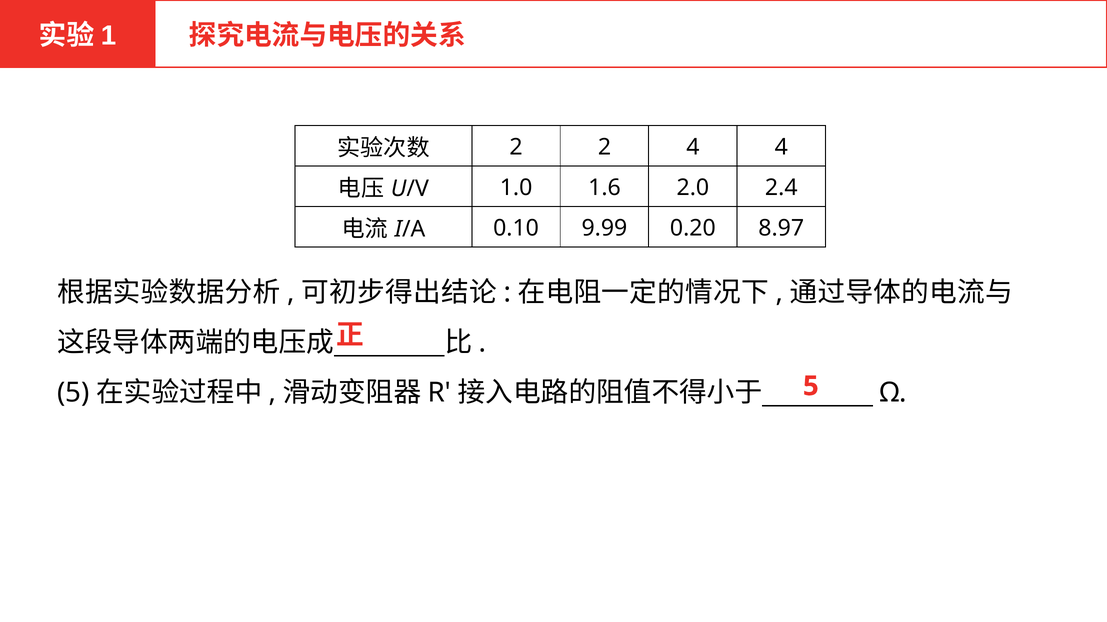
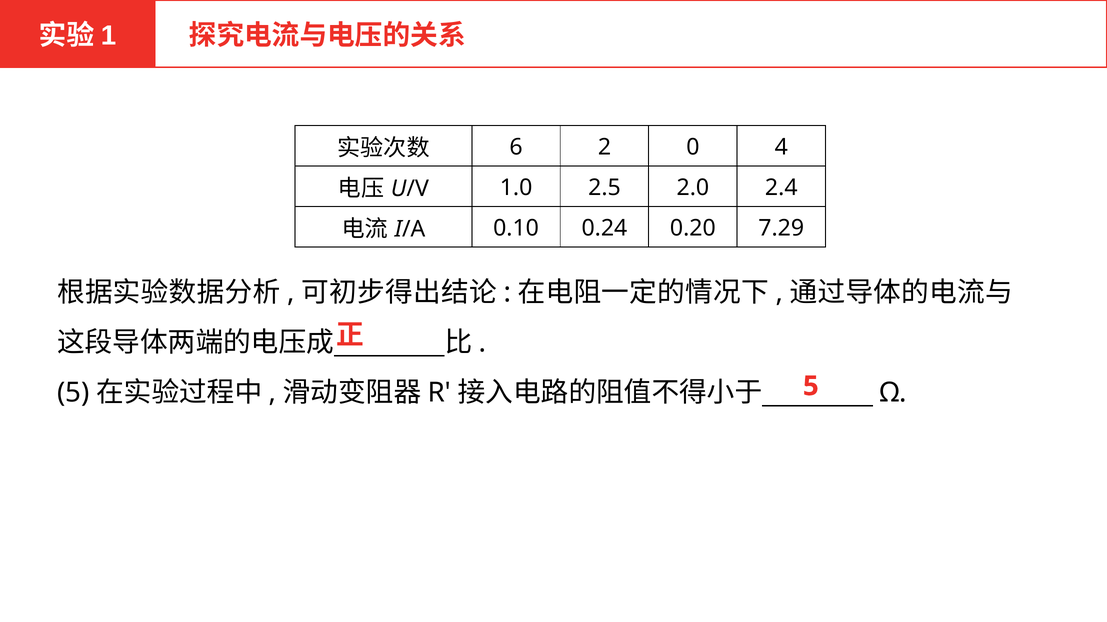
2 at (516, 147): 2 -> 6
2 4: 4 -> 0
1.6: 1.6 -> 2.5
9.99: 9.99 -> 0.24
8.97: 8.97 -> 7.29
